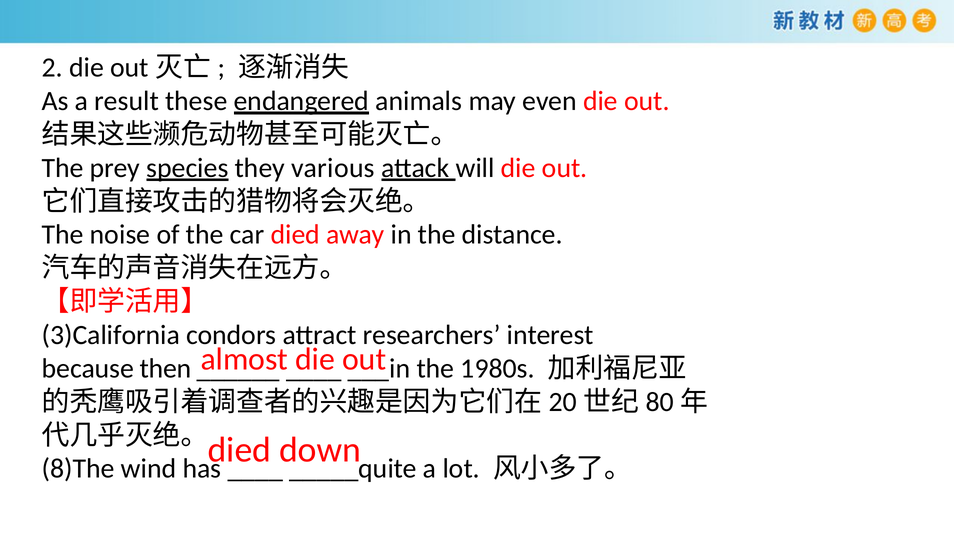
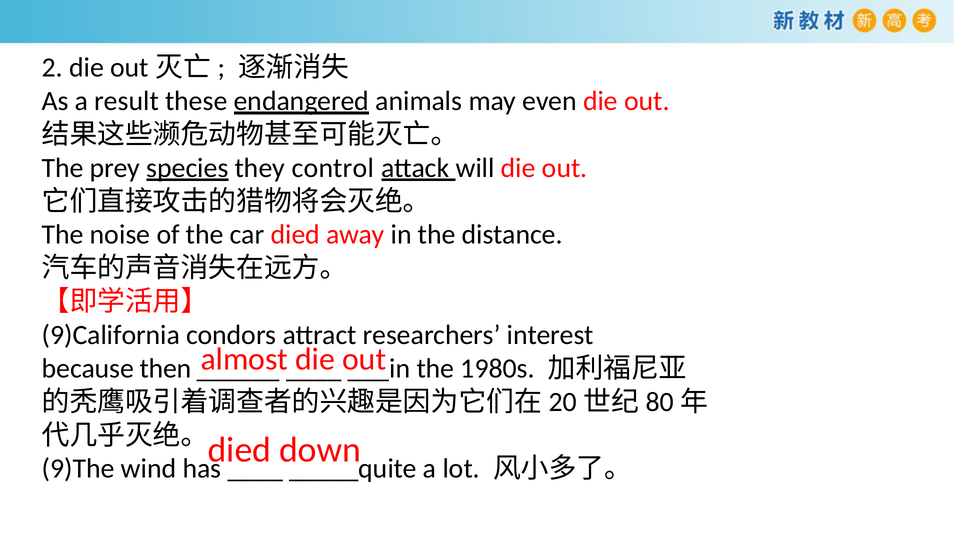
various: various -> control
3)California: 3)California -> 9)California
8)The: 8)The -> 9)The
